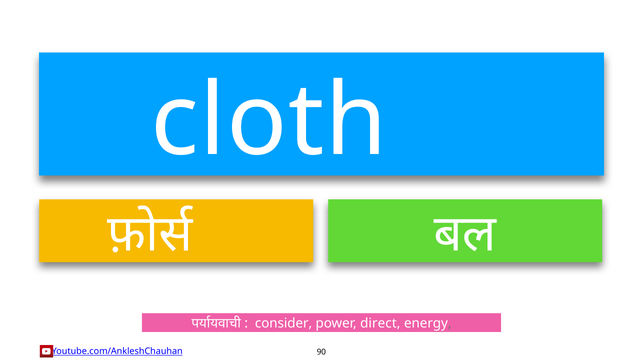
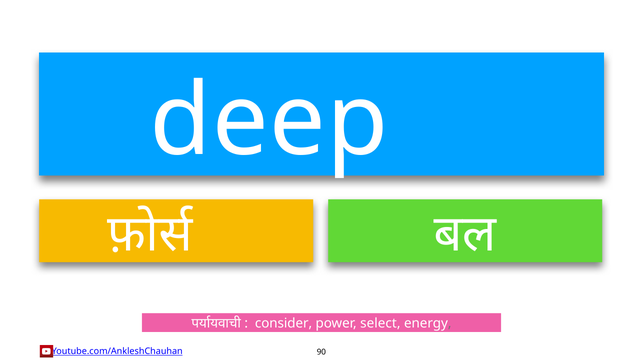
cloth: cloth -> deep
direct: direct -> select
